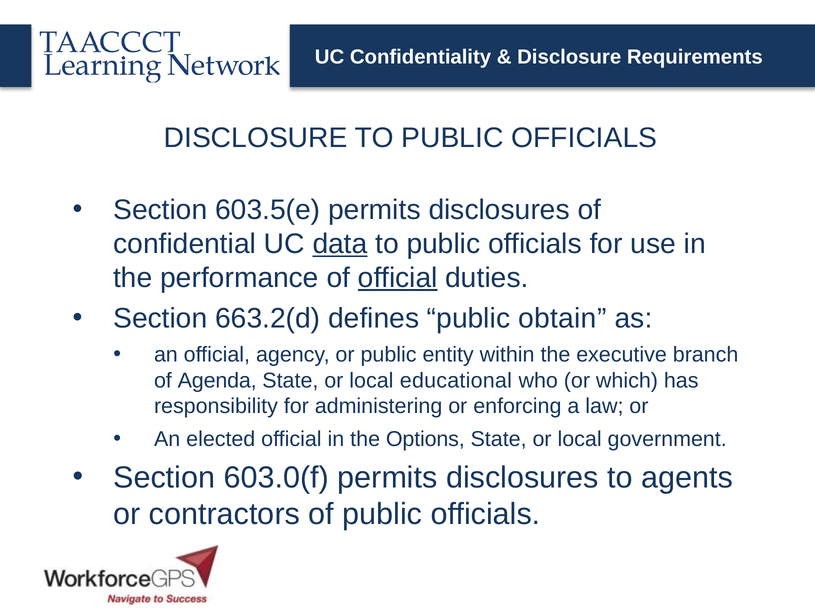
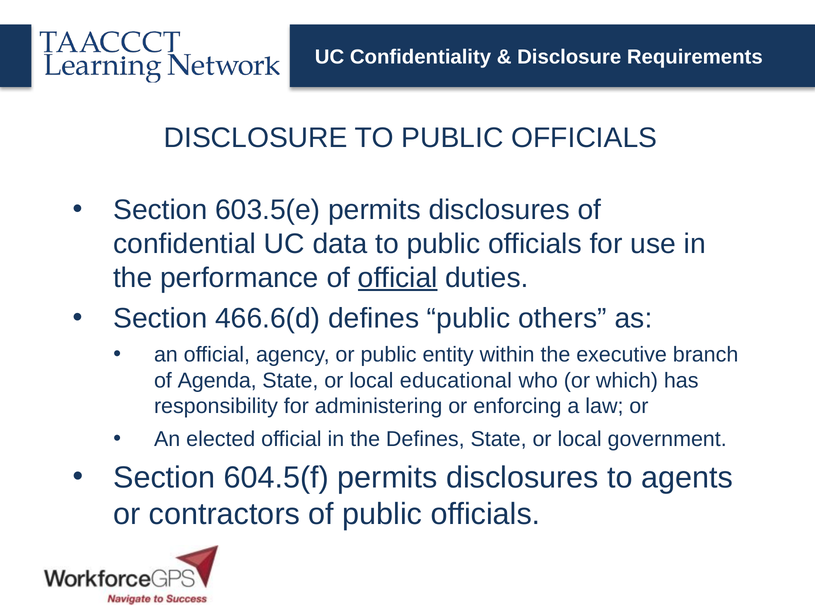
data underline: present -> none
663.2(d: 663.2(d -> 466.6(d
obtain: obtain -> others
the Options: Options -> Defines
603.0(f: 603.0(f -> 604.5(f
